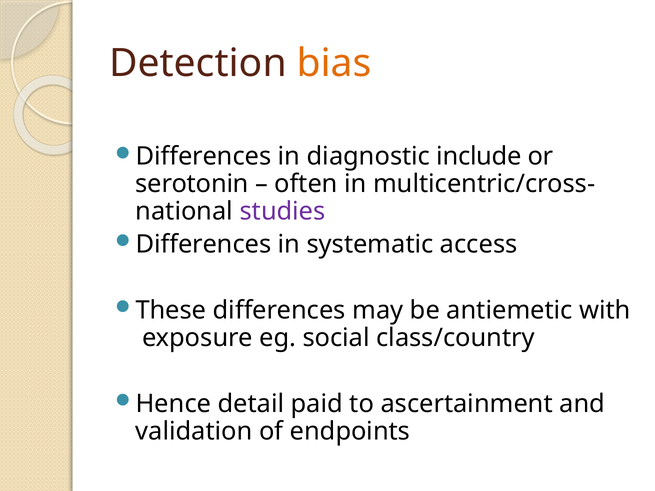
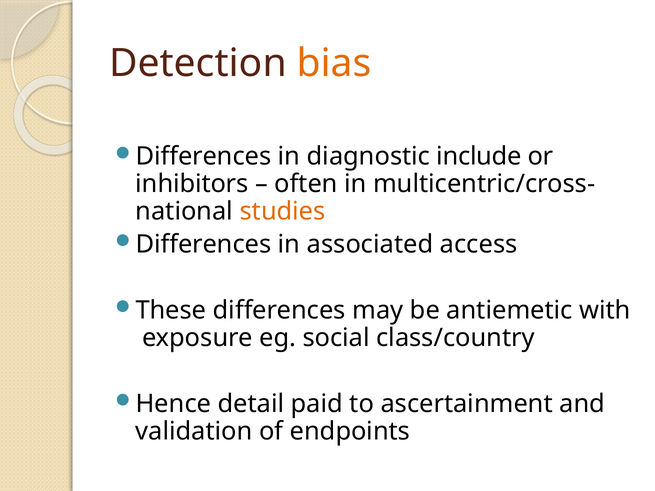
serotonin: serotonin -> inhibitors
studies colour: purple -> orange
systematic: systematic -> associated
